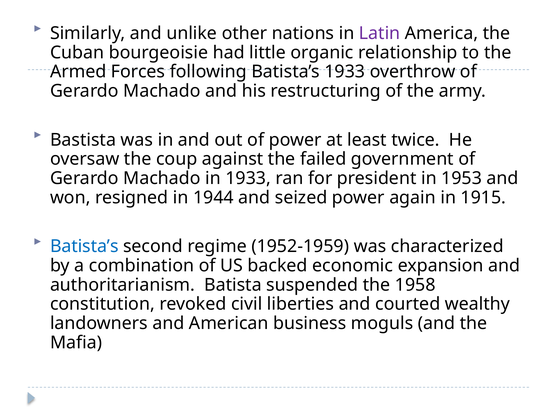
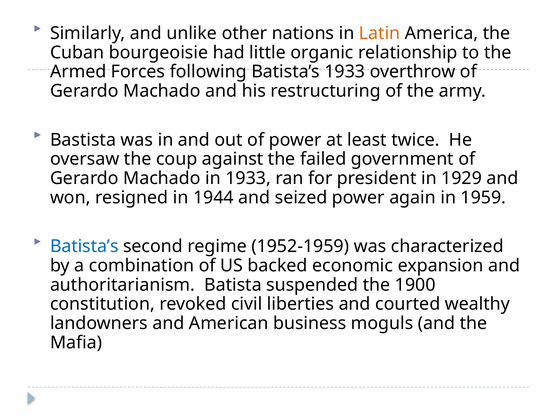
Latin colour: purple -> orange
1953: 1953 -> 1929
1915: 1915 -> 1959
1958: 1958 -> 1900
